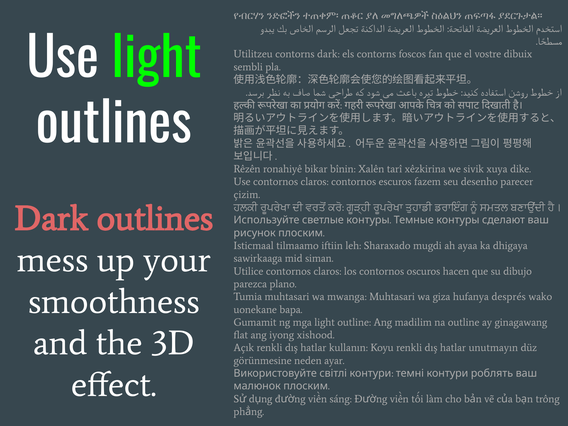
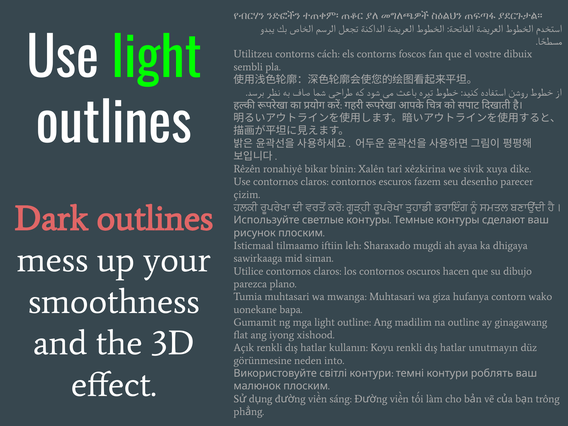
contorns dark: dark -> cách
després: després -> contorn
ayar: ayar -> into
